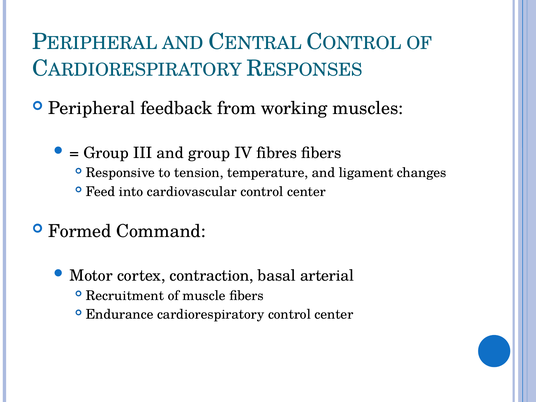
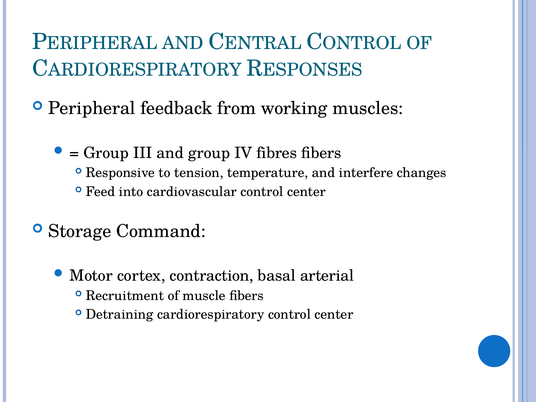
ligament: ligament -> interfere
Formed: Formed -> Storage
Endurance: Endurance -> Detraining
